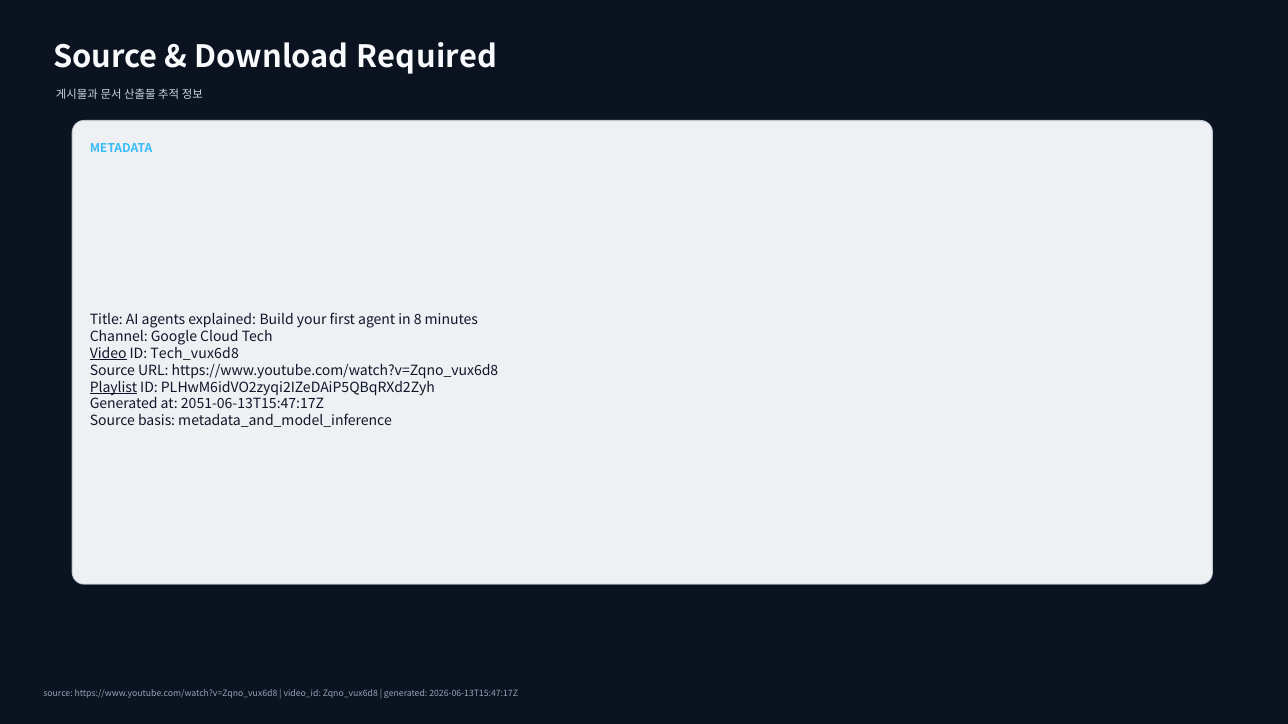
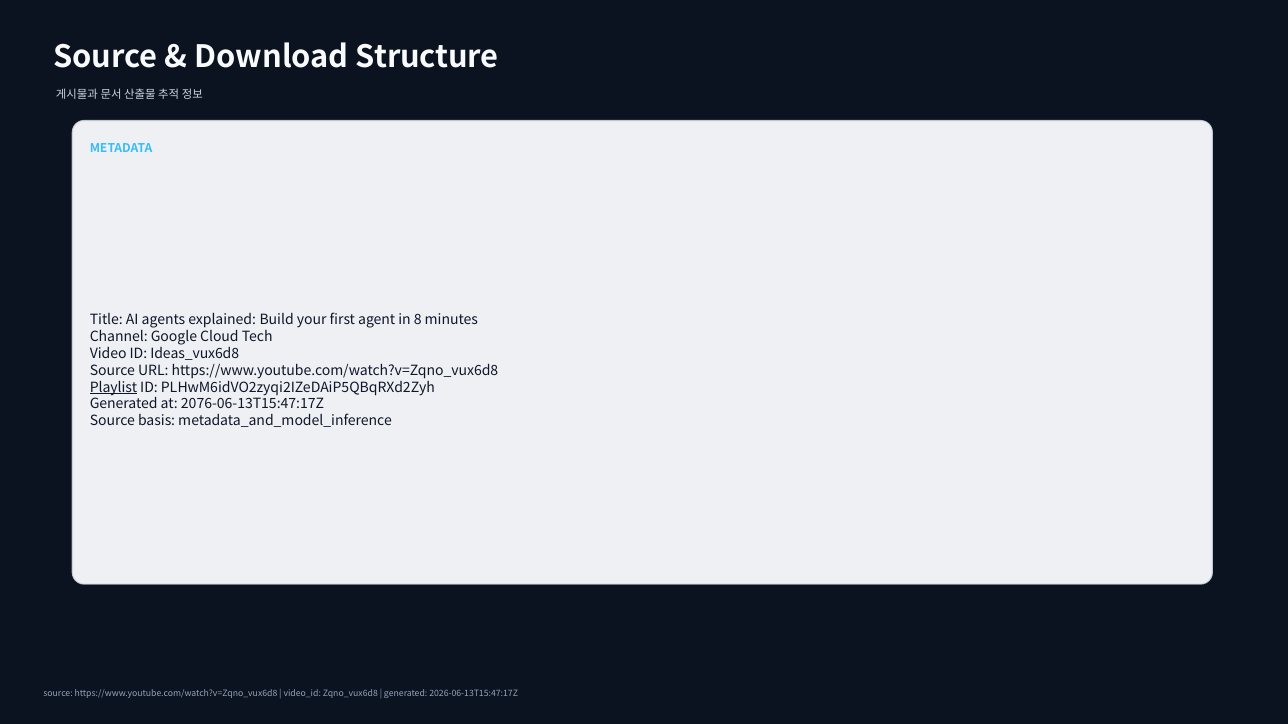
Required: Required -> Structure
Video underline: present -> none
Tech_vux6d8: Tech_vux6d8 -> Ideas_vux6d8
2051-06-13T15:47:17Z: 2051-06-13T15:47:17Z -> 2076-06-13T15:47:17Z
